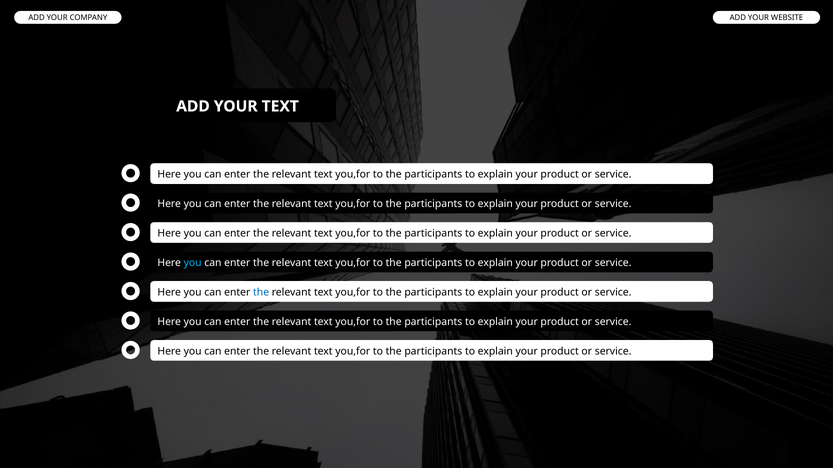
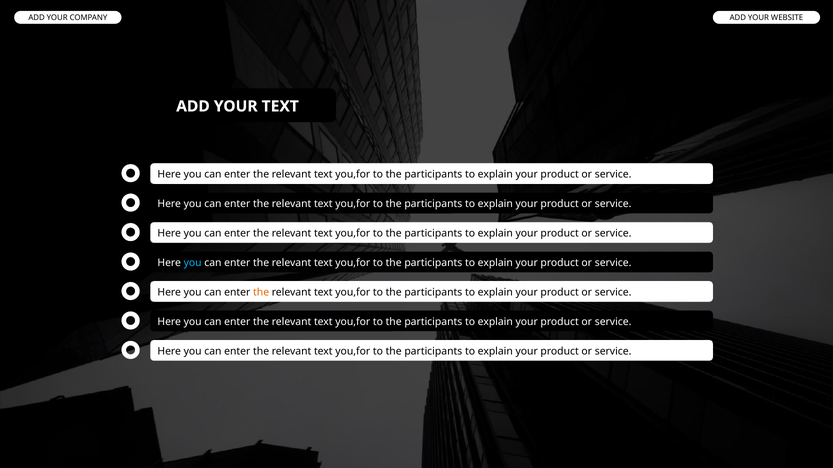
the at (261, 292) colour: blue -> orange
